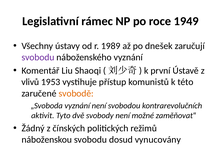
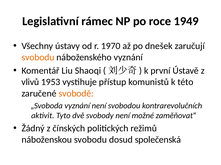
1989: 1989 -> 1970
svobodu at (38, 58) colour: purple -> orange
vynucovány: vynucovány -> společenská
